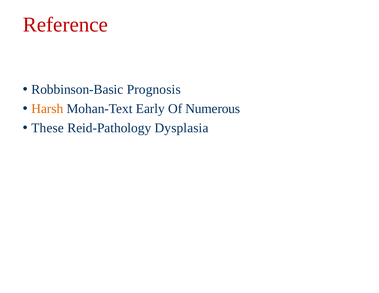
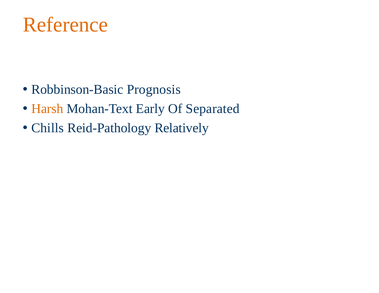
Reference colour: red -> orange
Numerous: Numerous -> Separated
These: These -> Chills
Dysplasia: Dysplasia -> Relatively
